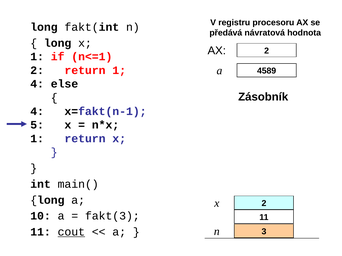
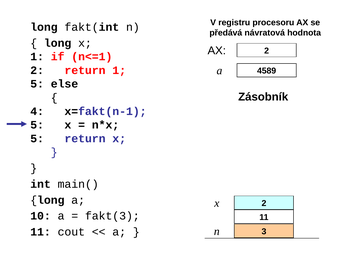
4 at (37, 84): 4 -> 5
1 at (37, 139): 1 -> 5
cout underline: present -> none
